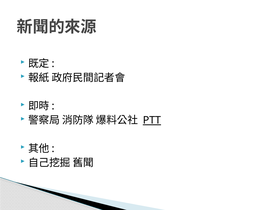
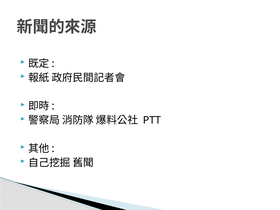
PTT underline: present -> none
